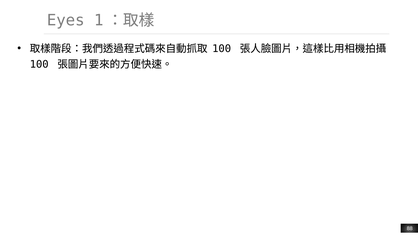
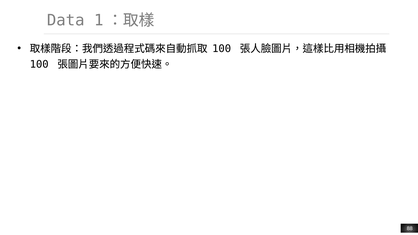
Eyes: Eyes -> Data
